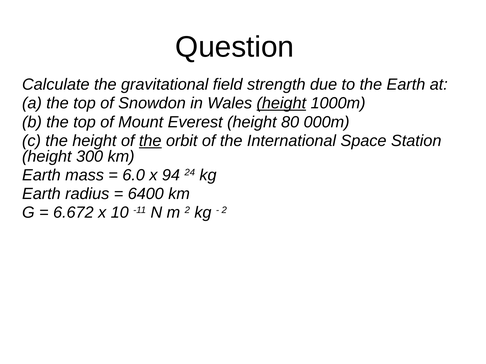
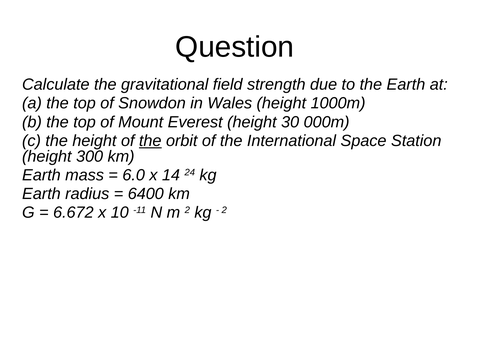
height at (281, 103) underline: present -> none
80: 80 -> 30
94: 94 -> 14
